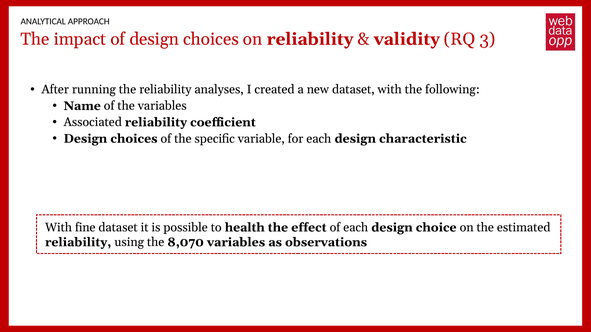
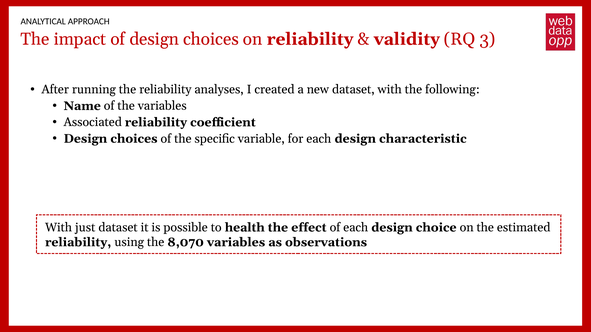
fine: fine -> just
